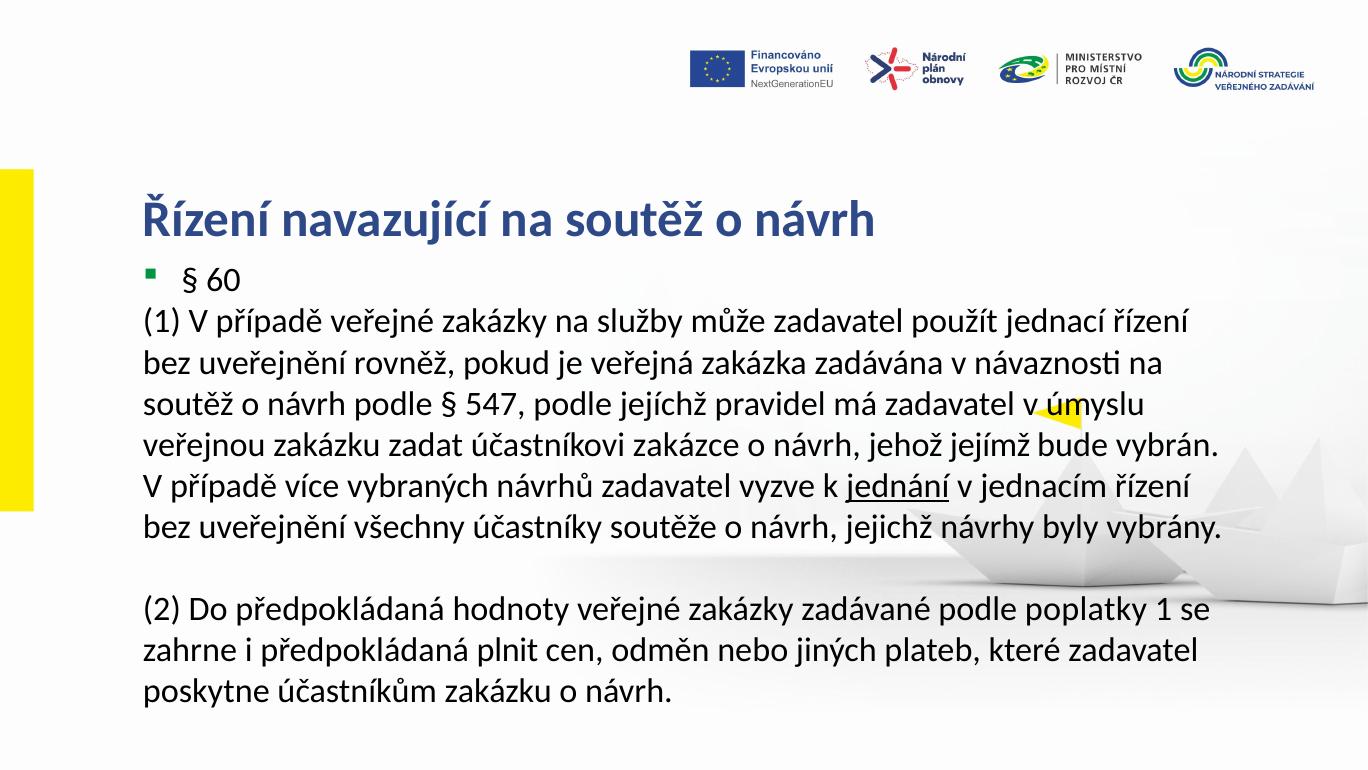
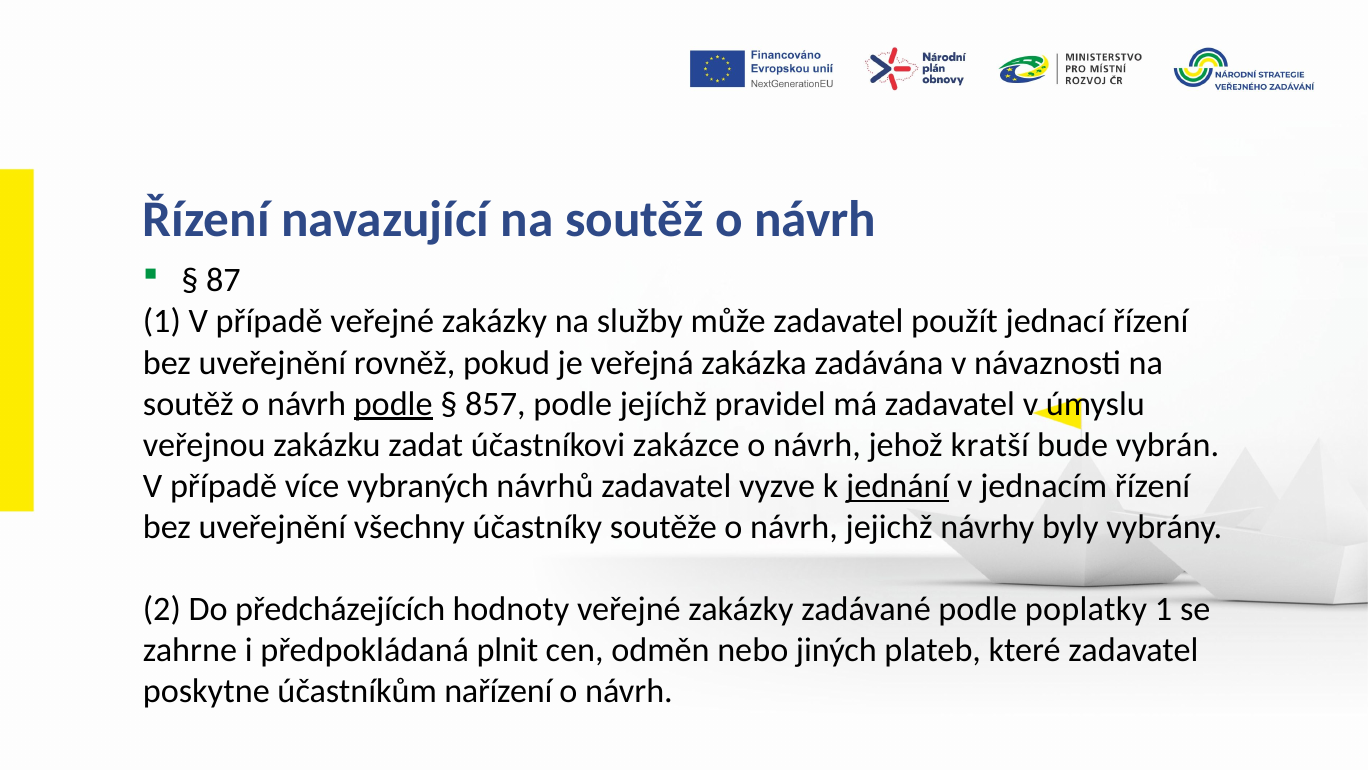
60: 60 -> 87
podle at (393, 404) underline: none -> present
547: 547 -> 857
jejímž: jejímž -> kratší
Do předpokládaná: předpokládaná -> předcházejících
účastníkům zakázku: zakázku -> nařízení
